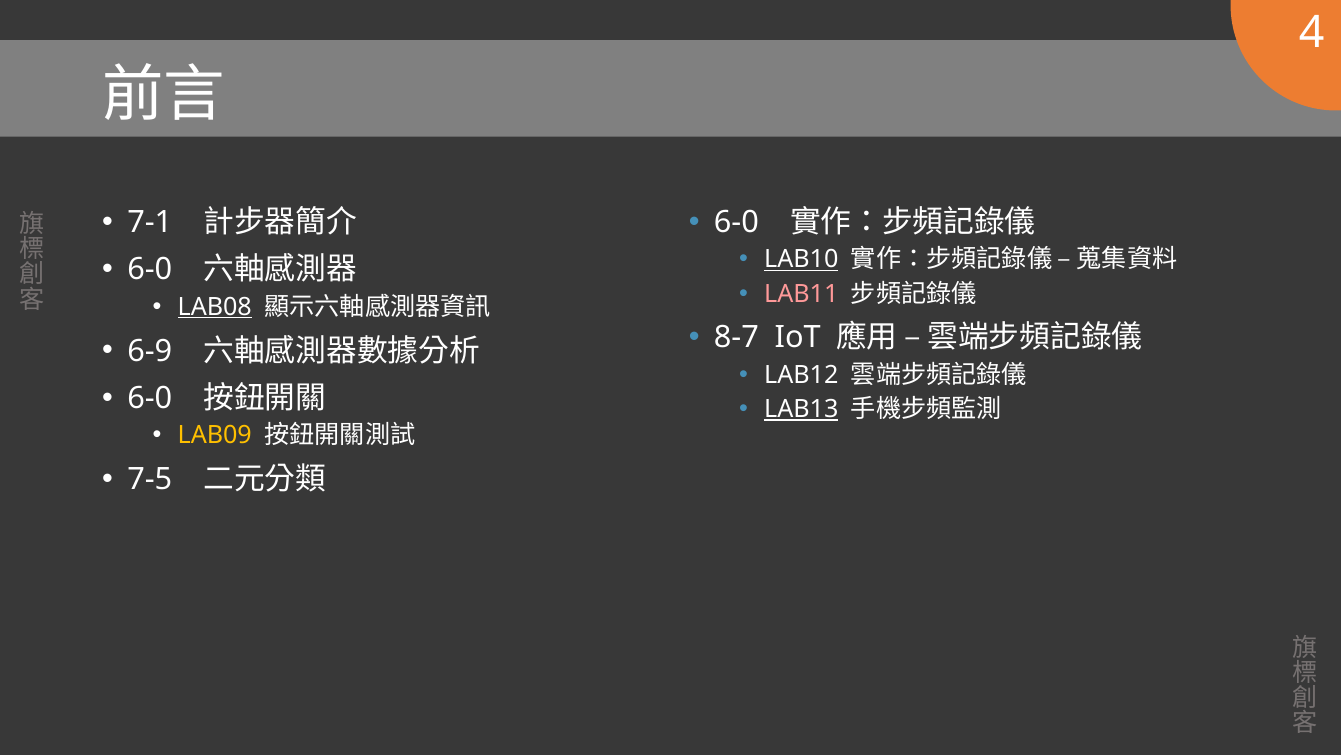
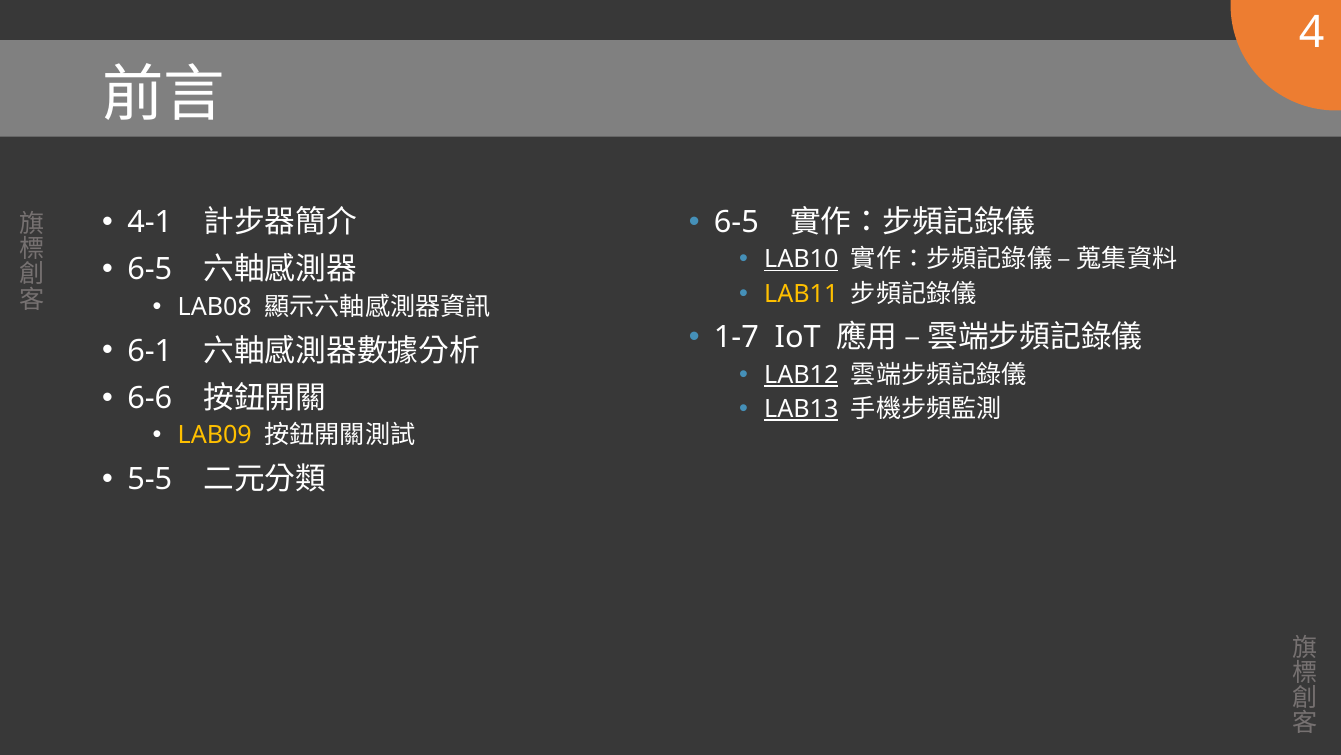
6-0 at (736, 222): 6-0 -> 6-5
7-1: 7-1 -> 4-1
6-0 at (150, 269): 6-0 -> 6-5
LAB11 colour: pink -> yellow
LAB08 underline: present -> none
8-7: 8-7 -> 1-7
6-9: 6-9 -> 6-1
LAB12 underline: none -> present
6-0 at (150, 398): 6-0 -> 6-6
7-5: 7-5 -> 5-5
